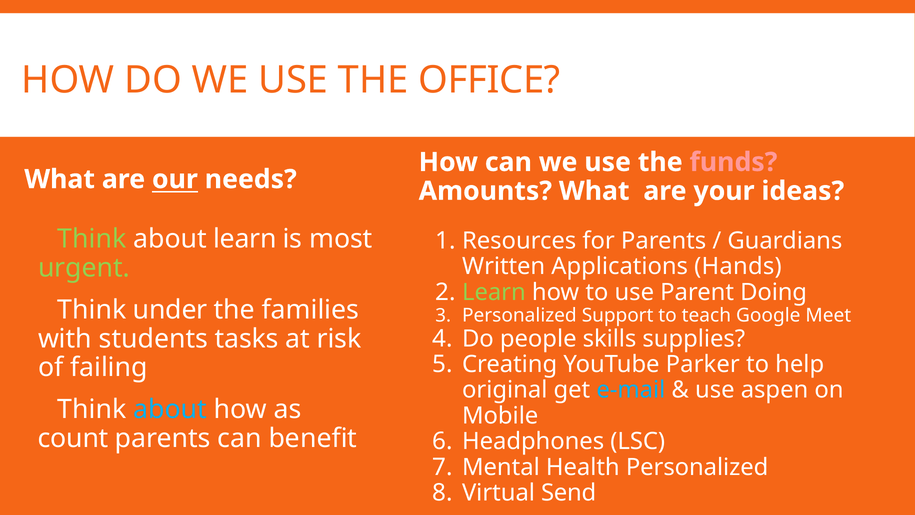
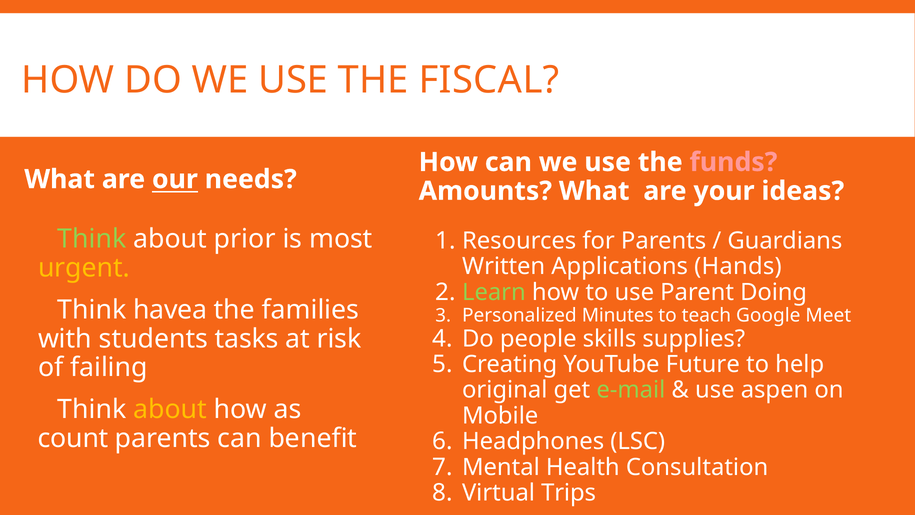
OFFICE: OFFICE -> FISCAL
about learn: learn -> prior
urgent colour: light green -> yellow
under: under -> havea
Support: Support -> Minutes
Parker: Parker -> Future
e-mail colour: light blue -> light green
about at (170, 409) colour: light blue -> yellow
Health Personalized: Personalized -> Consultation
Send: Send -> Trips
